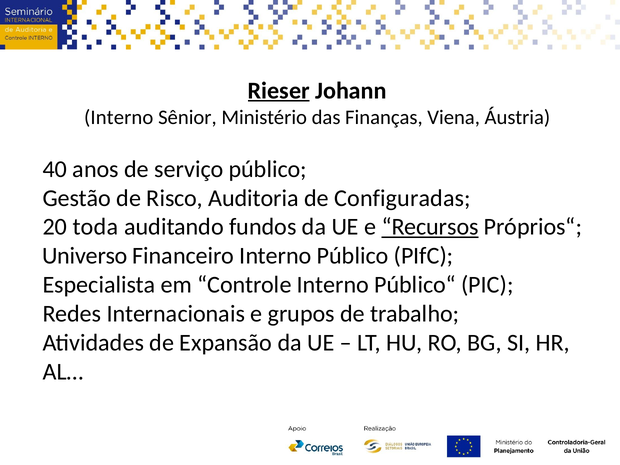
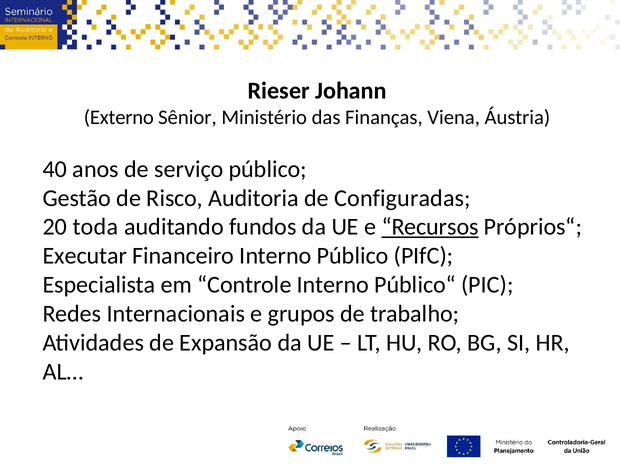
Rieser underline: present -> none
Interno at (119, 117): Interno -> Externo
Universo: Universo -> Executar
